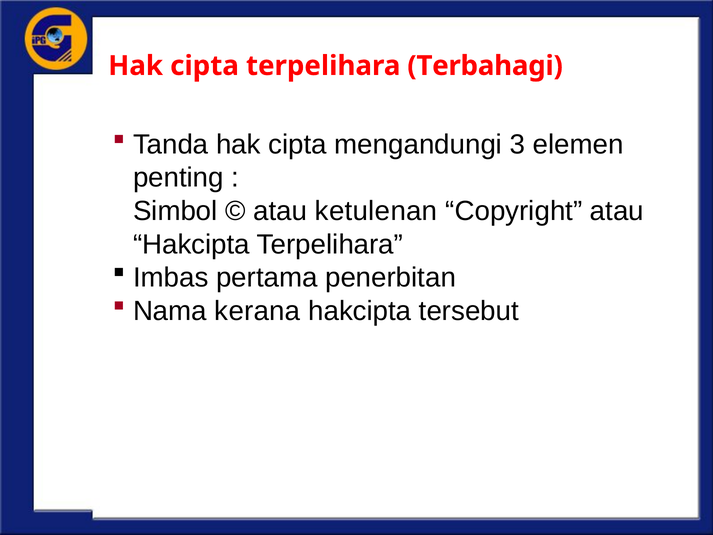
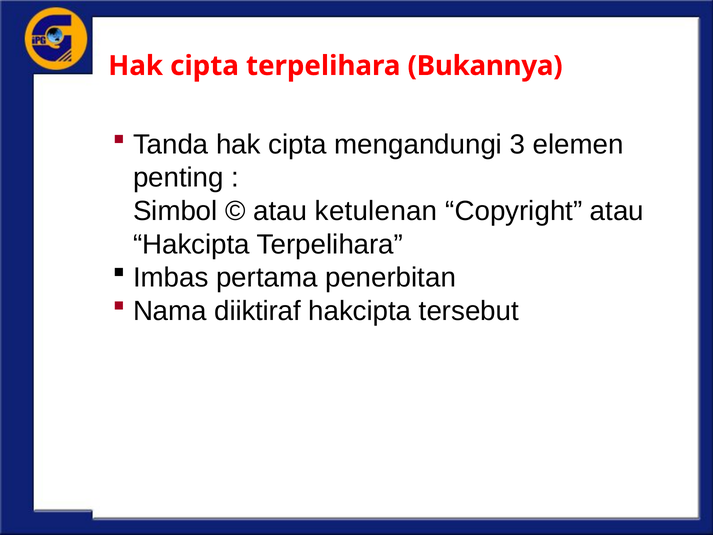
Terbahagi: Terbahagi -> Bukannya
kerana: kerana -> diiktiraf
